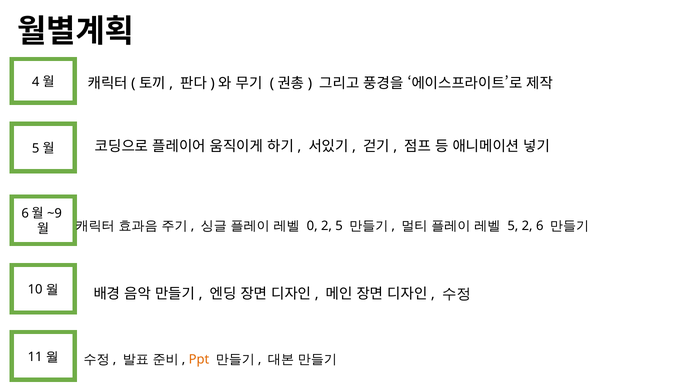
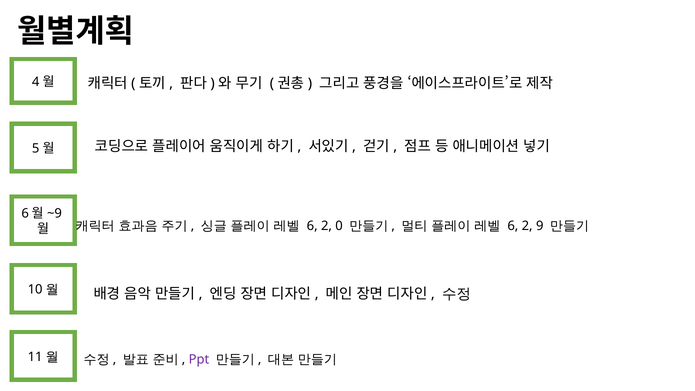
0 at (312, 226): 0 -> 6
2 5: 5 -> 0
5 at (513, 226): 5 -> 6
6: 6 -> 9
Ppt colour: orange -> purple
